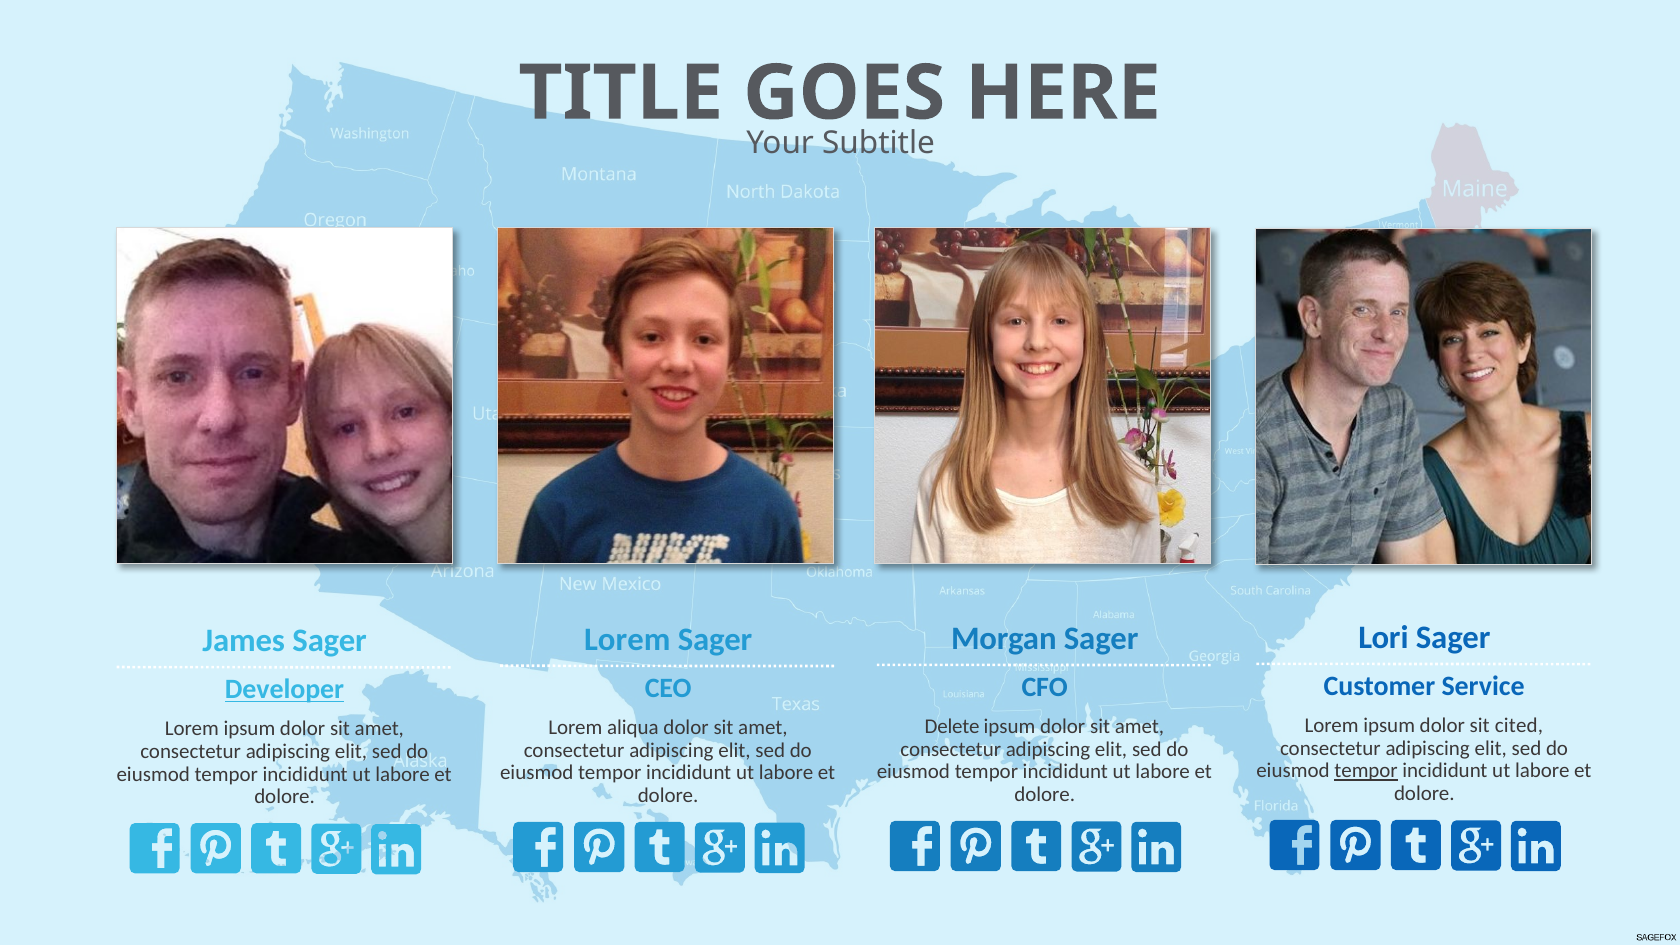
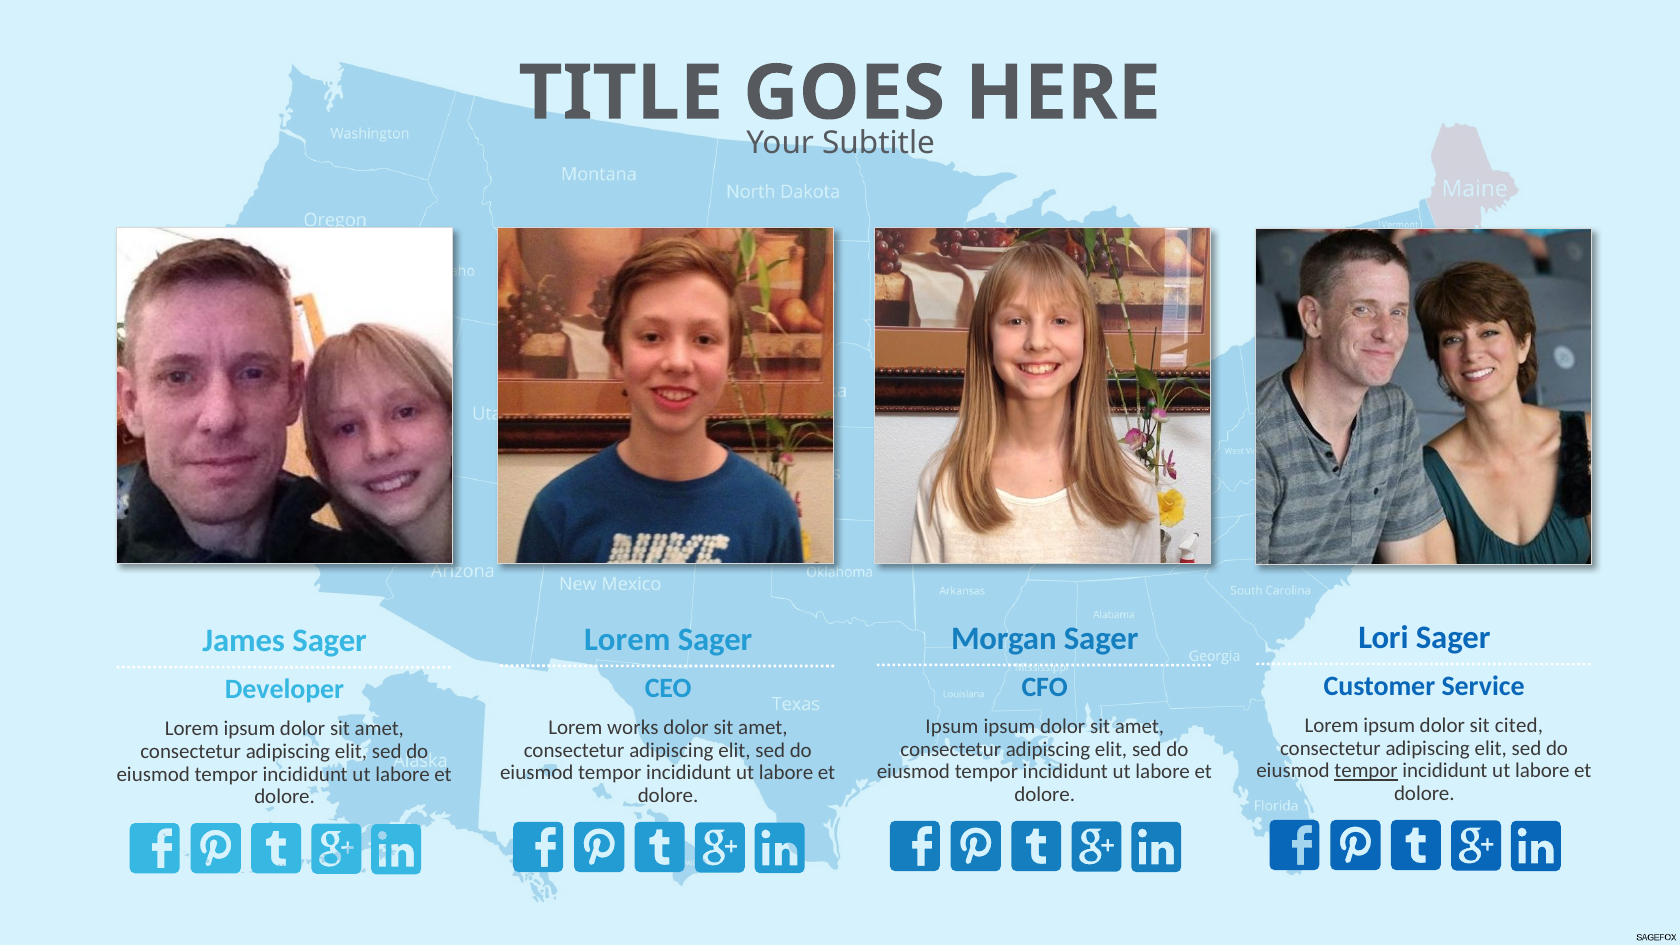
Developer underline: present -> none
Delete at (952, 727): Delete -> Ipsum
aliqua: aliqua -> works
